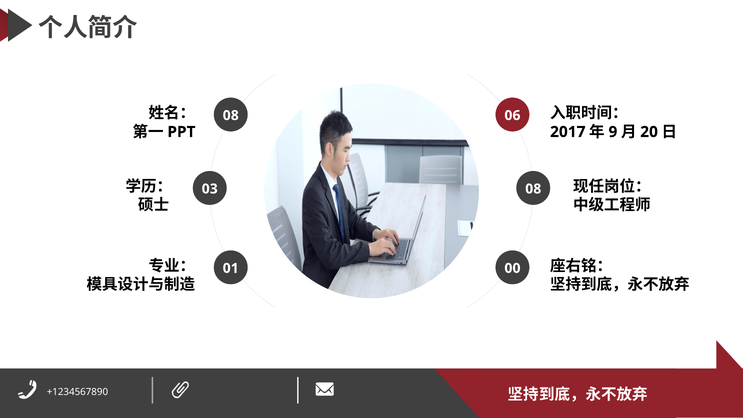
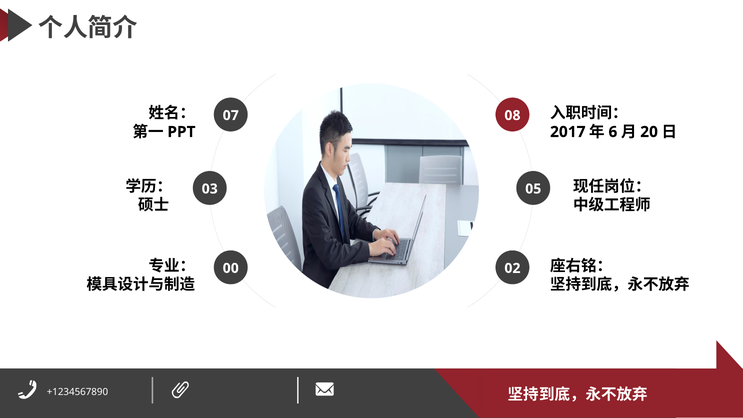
8 at (235, 115): 8 -> 7
6: 6 -> 8
9: 9 -> 6
8 at (537, 189): 8 -> 5
1 at (235, 268): 1 -> 0
0 0: 0 -> 2
